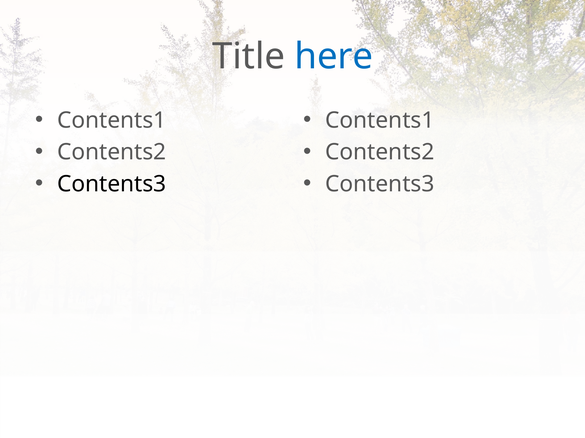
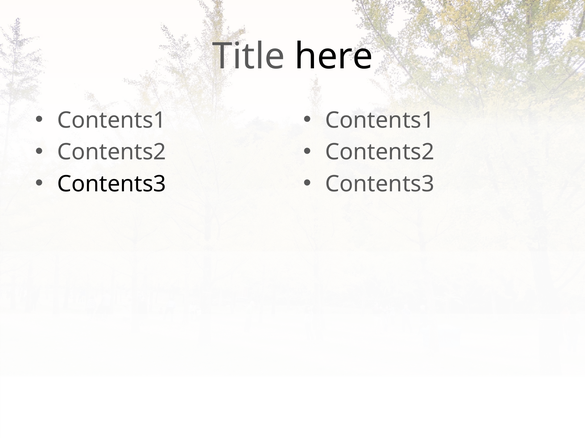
here colour: blue -> black
